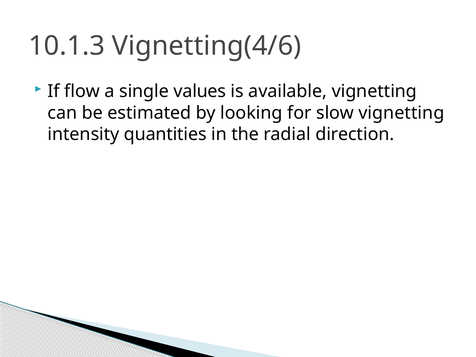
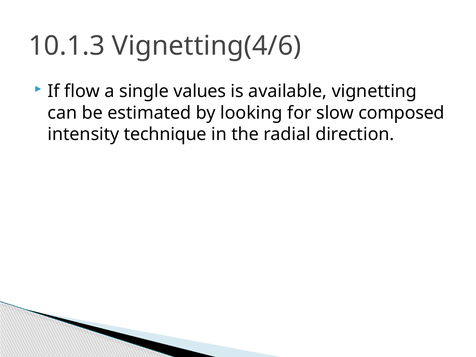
slow vignetting: vignetting -> composed
quantities: quantities -> technique
